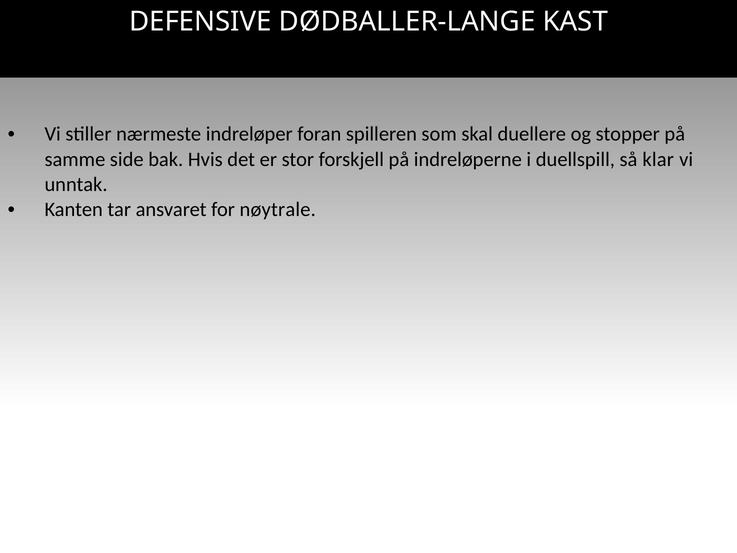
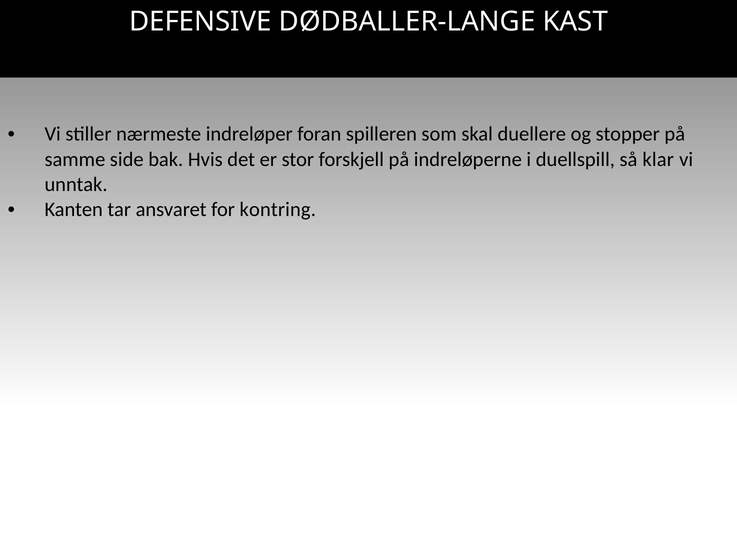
nøytrale: nøytrale -> kontring
